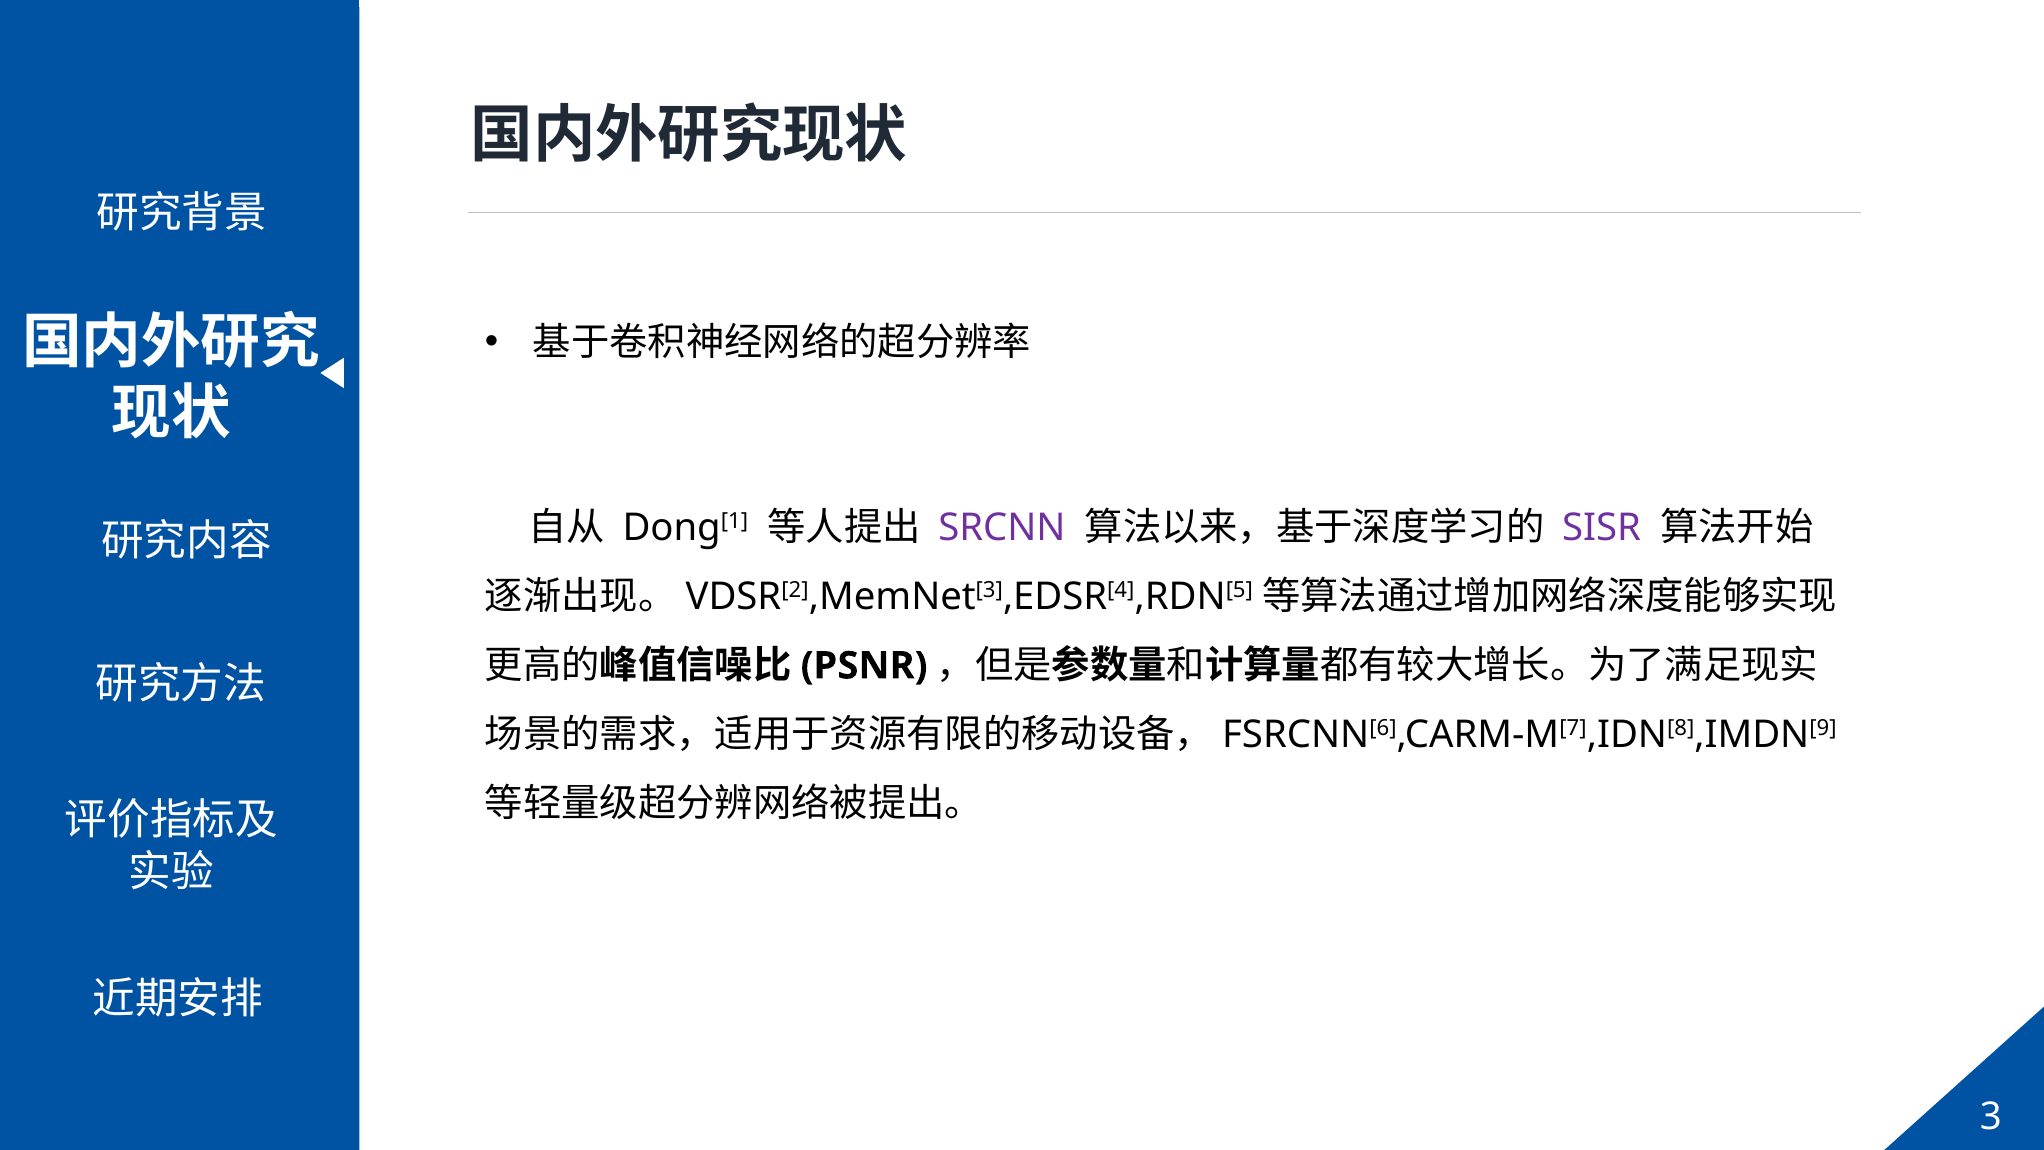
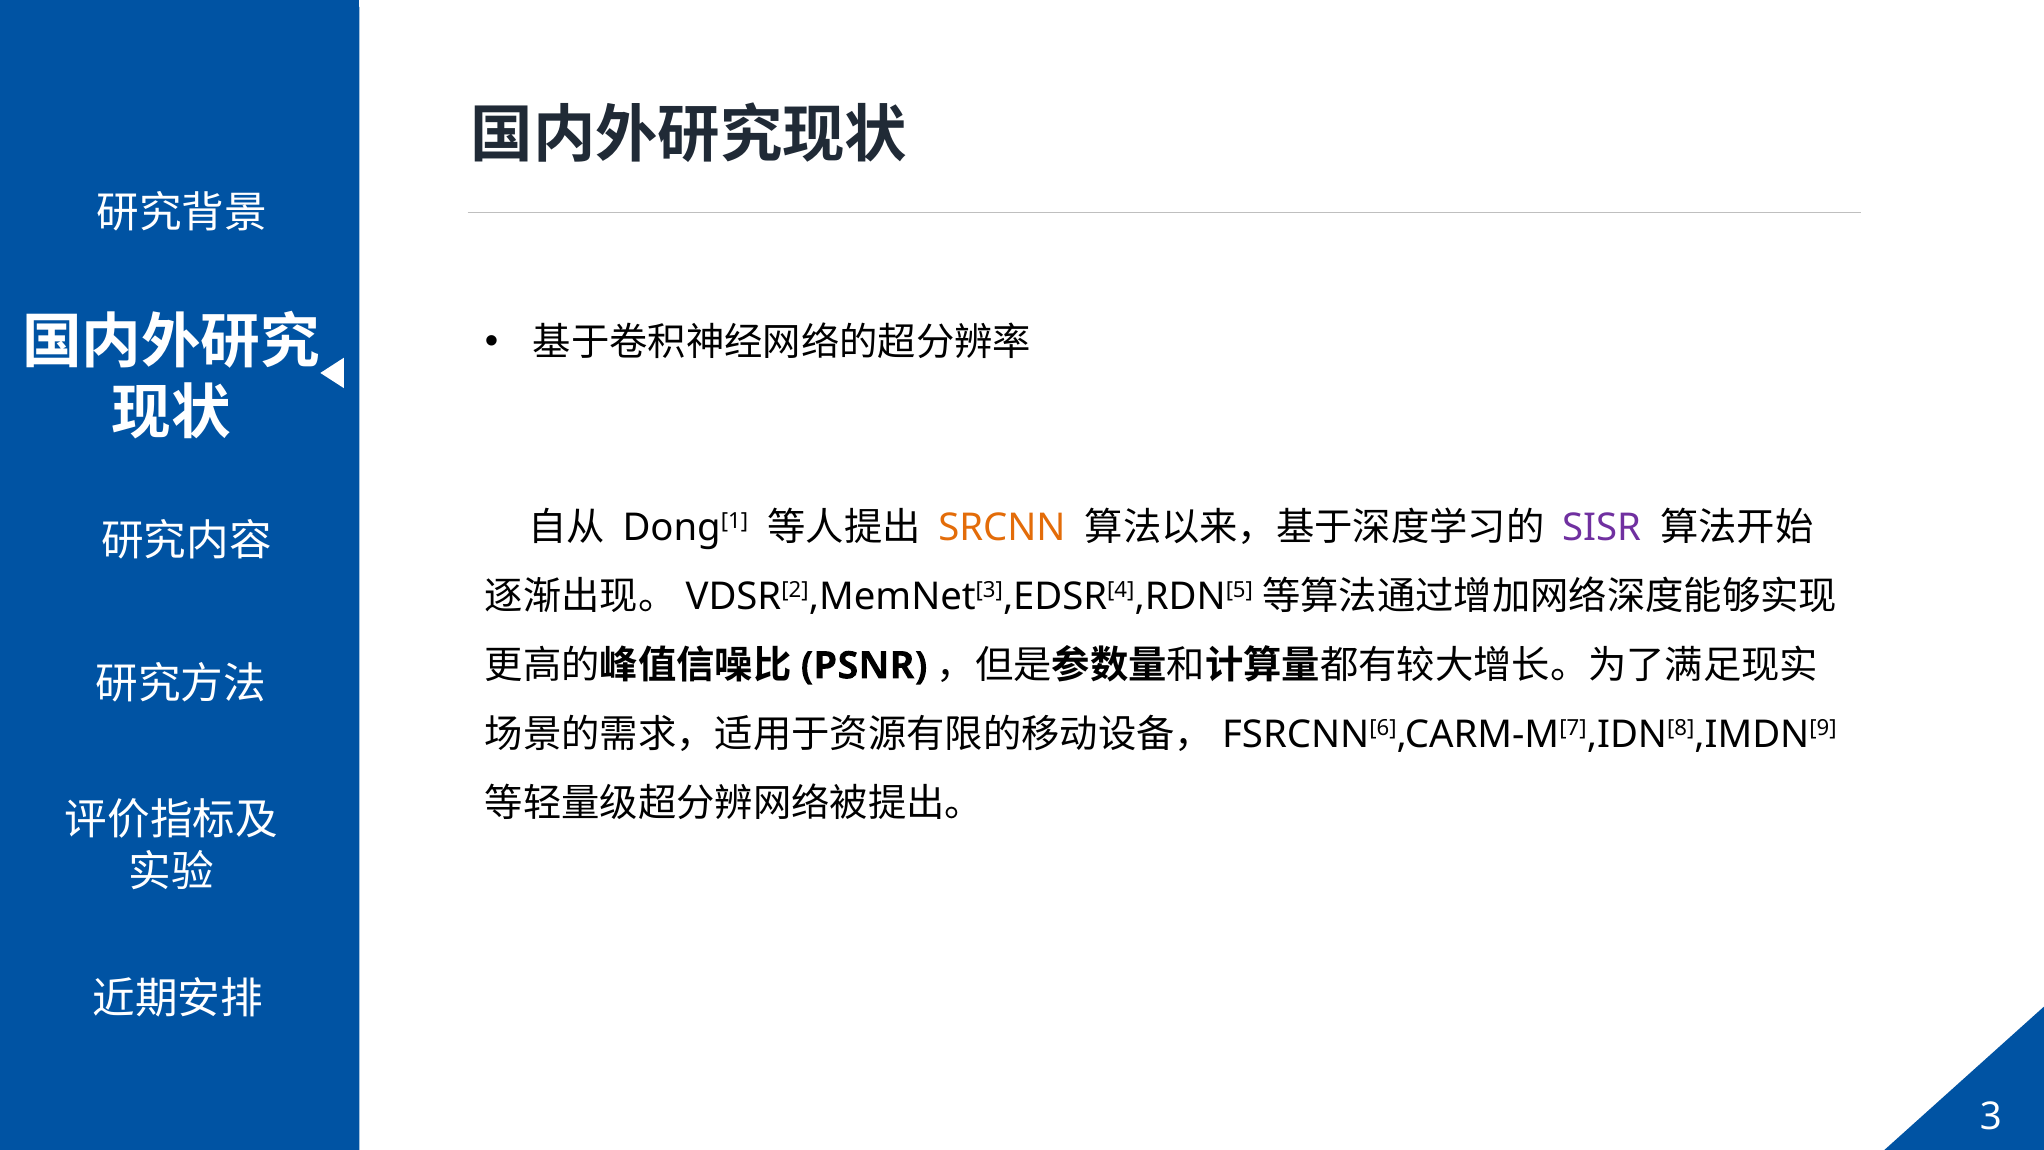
SRCNN colour: purple -> orange
